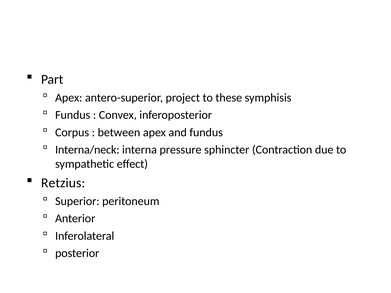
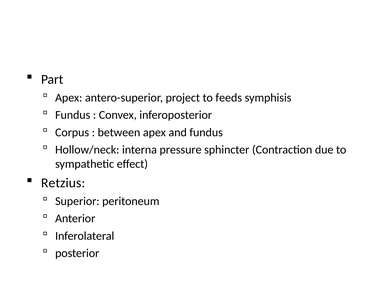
these: these -> feeds
Interna/neck: Interna/neck -> Hollow/neck
